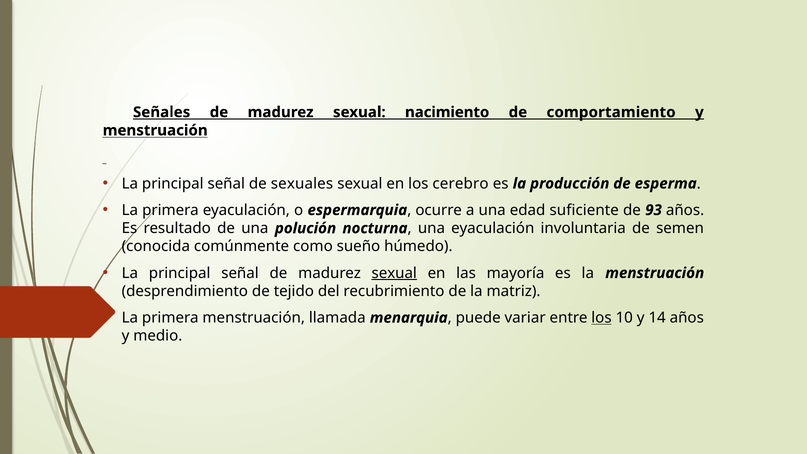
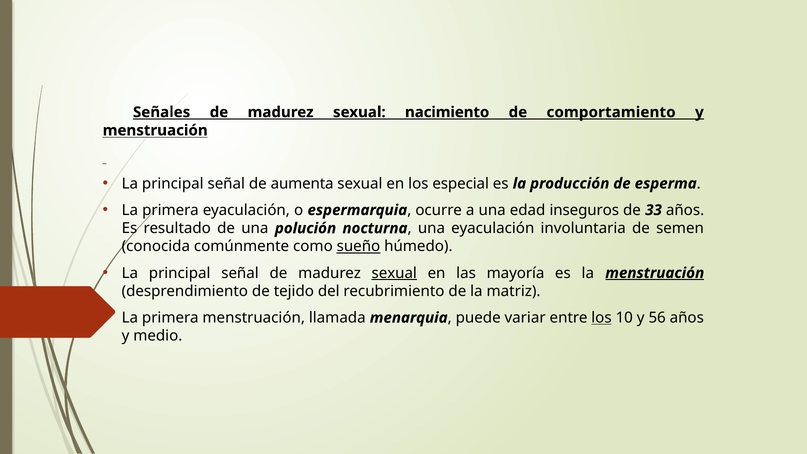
sexuales: sexuales -> aumenta
cerebro: cerebro -> especial
suficiente: suficiente -> inseguros
93: 93 -> 33
sueño underline: none -> present
menstruación at (655, 273) underline: none -> present
14: 14 -> 56
